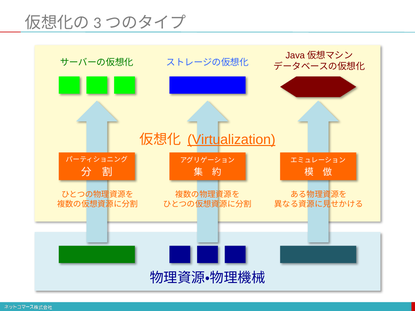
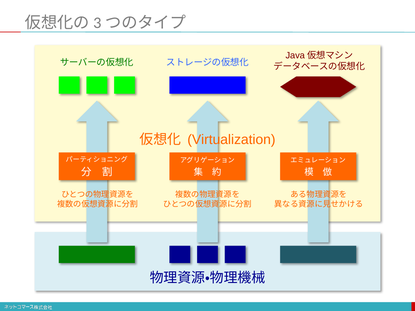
Virtualization underline: present -> none
